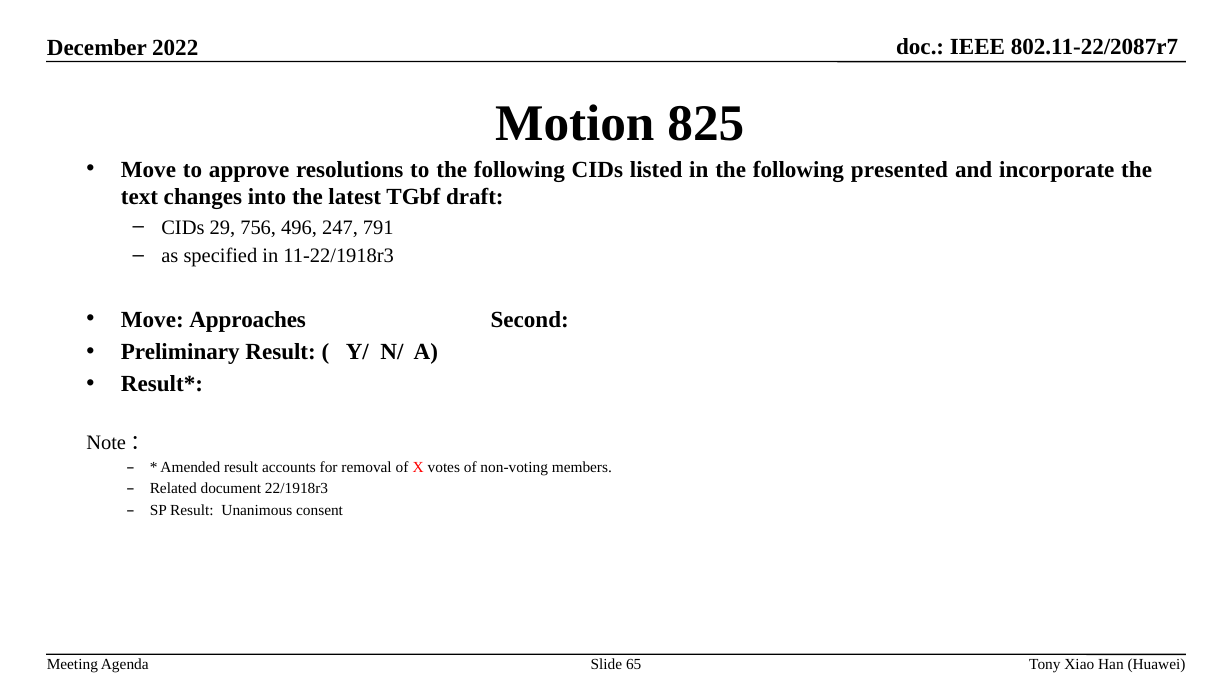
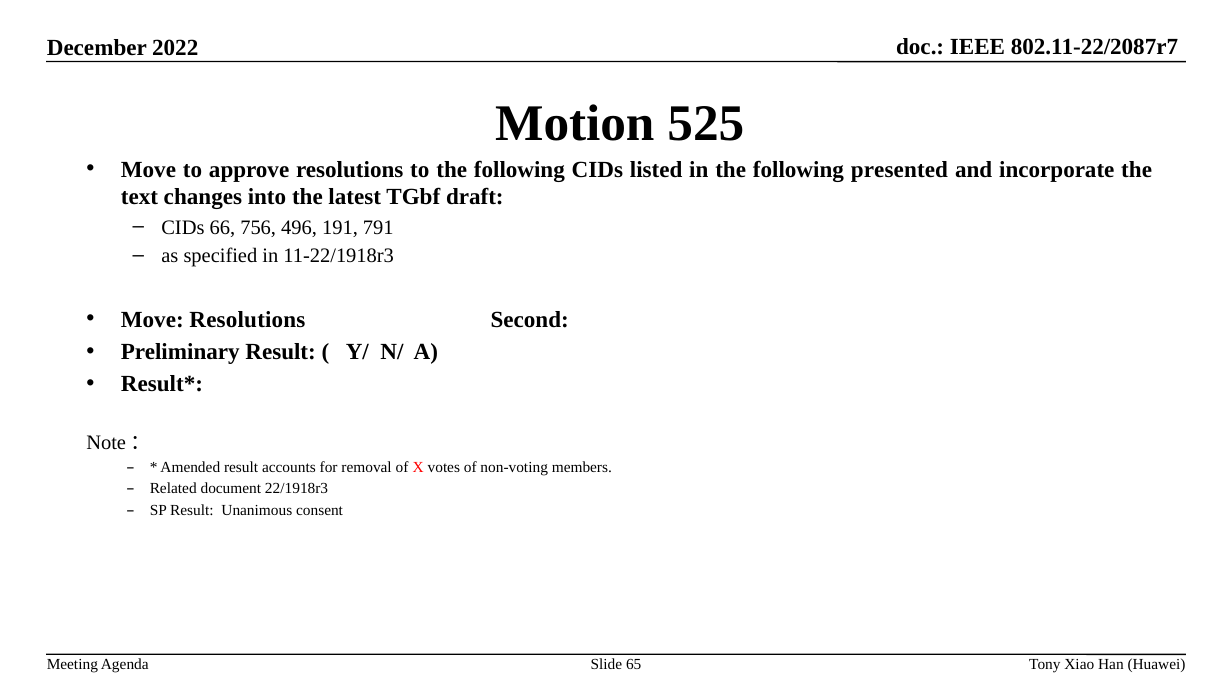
825: 825 -> 525
29: 29 -> 66
247: 247 -> 191
Move Approaches: Approaches -> Resolutions
